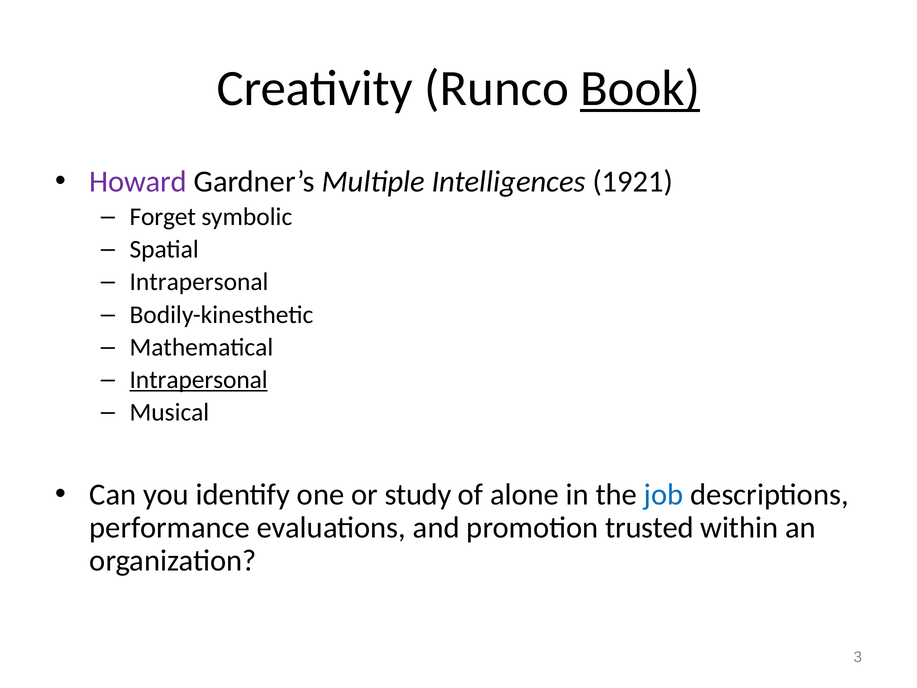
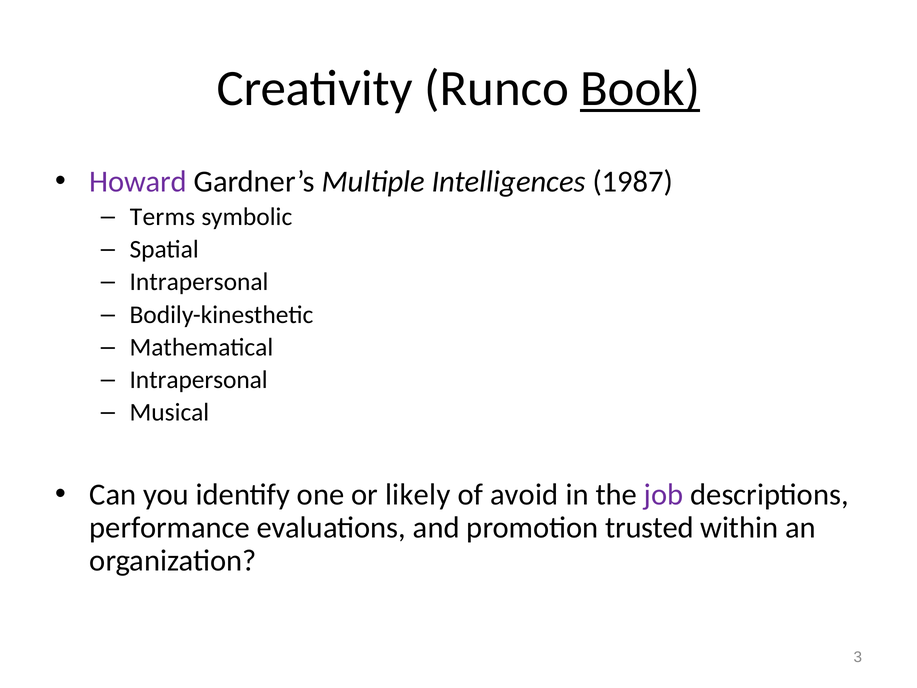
1921: 1921 -> 1987
Forget: Forget -> Terms
Intrapersonal at (199, 380) underline: present -> none
study: study -> likely
alone: alone -> avoid
job colour: blue -> purple
